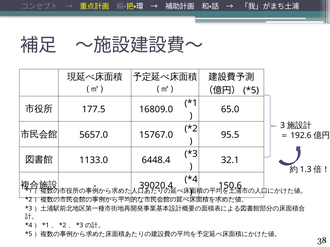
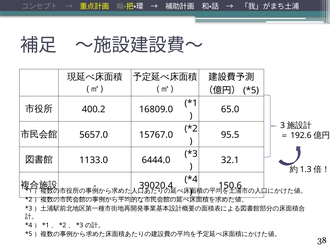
177.5: 177.5 -> 400.2
6448.4: 6448.4 -> 6444.0
